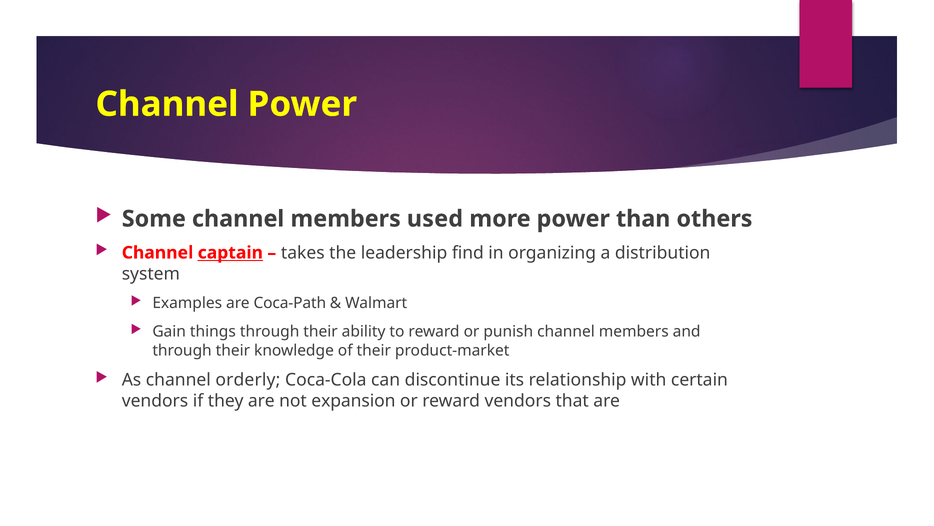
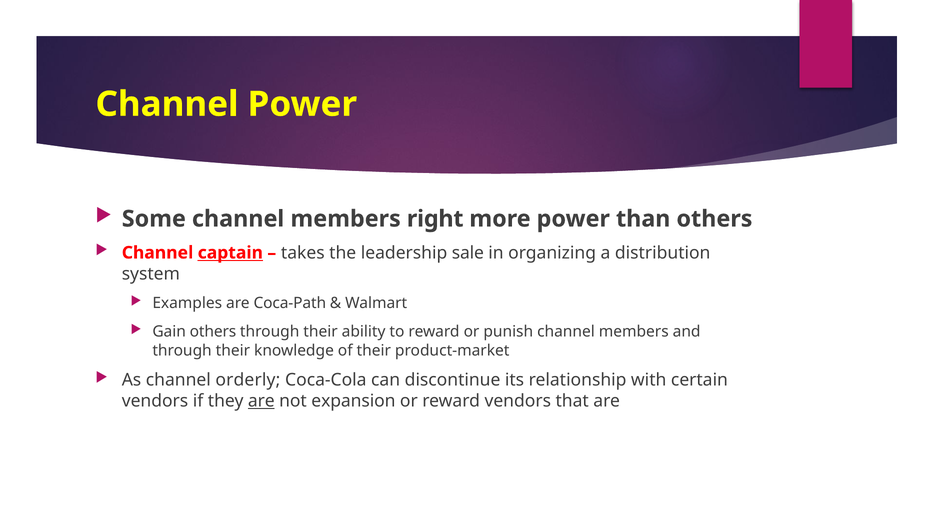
used: used -> right
find: find -> sale
Gain things: things -> others
are at (261, 401) underline: none -> present
